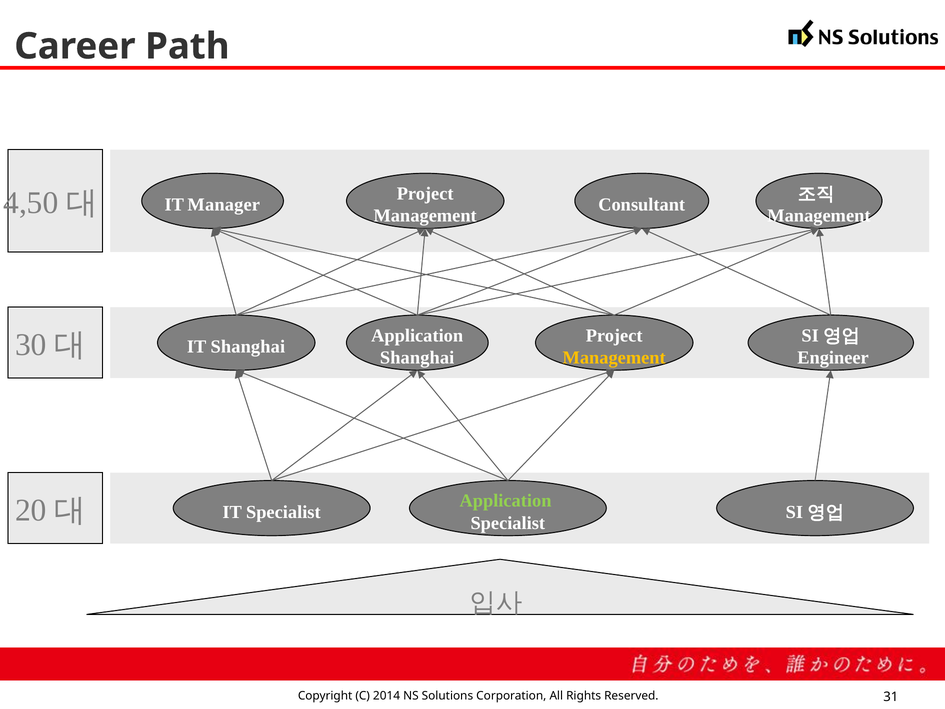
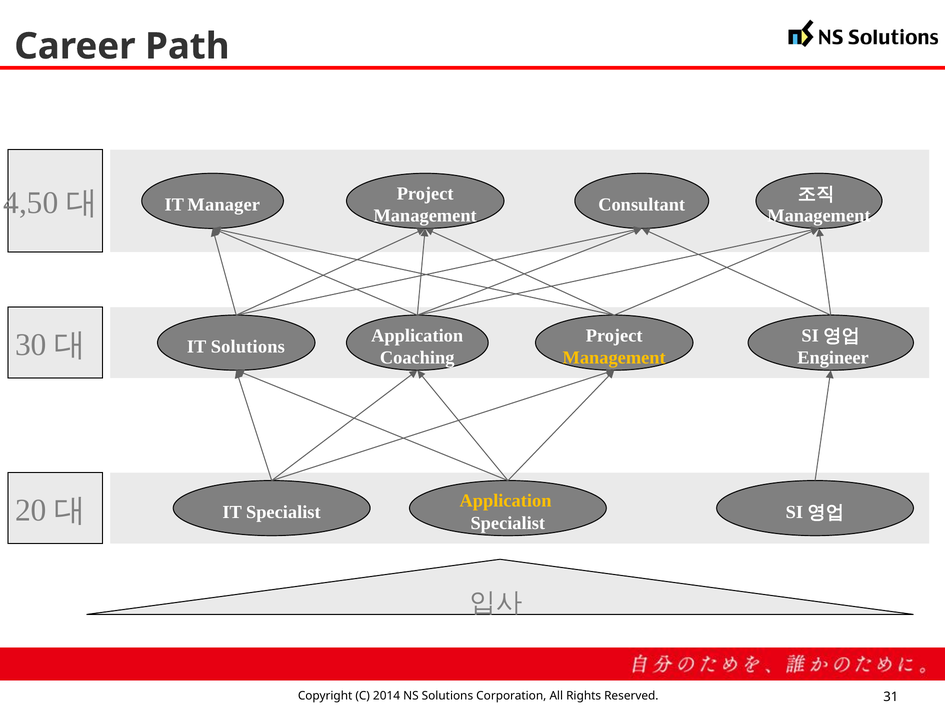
IT Shanghai: Shanghai -> Solutions
Shanghai at (417, 357): Shanghai -> Coaching
Application at (505, 501) colour: light green -> yellow
